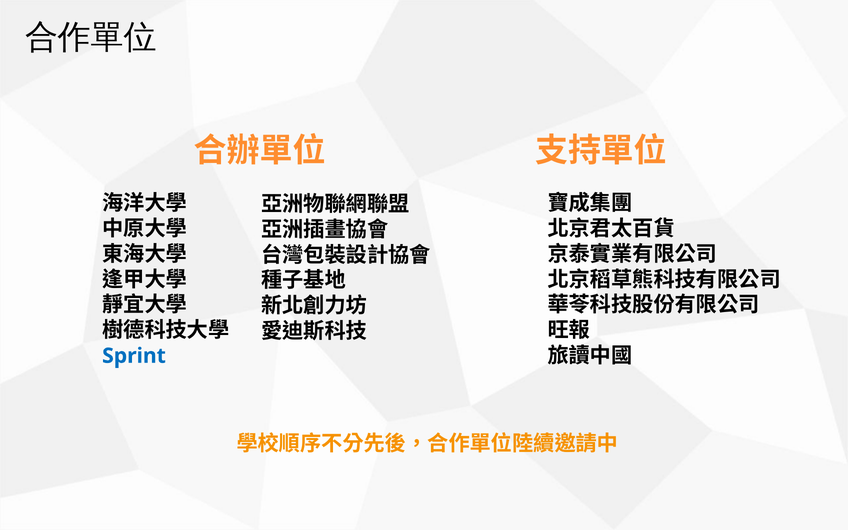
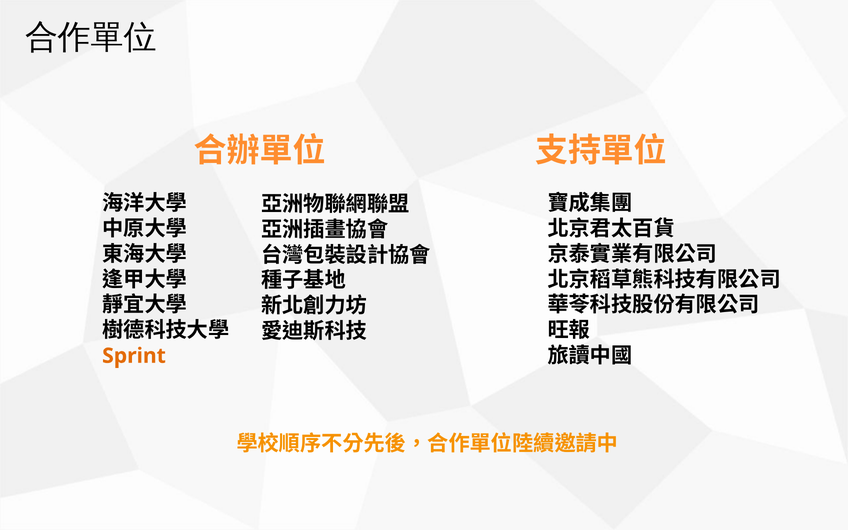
Sprint colour: blue -> orange
